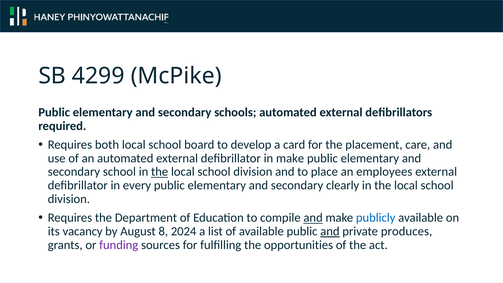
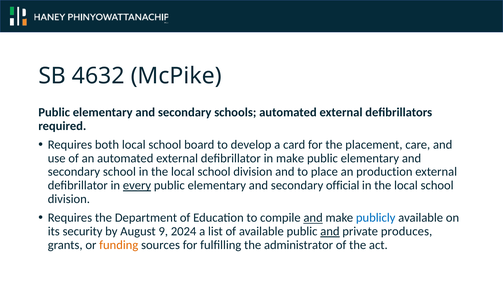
4299: 4299 -> 4632
the at (160, 172) underline: present -> none
employees: employees -> production
every underline: none -> present
clearly: clearly -> official
vacancy: vacancy -> security
8: 8 -> 9
funding colour: purple -> orange
opportunities: opportunities -> administrator
